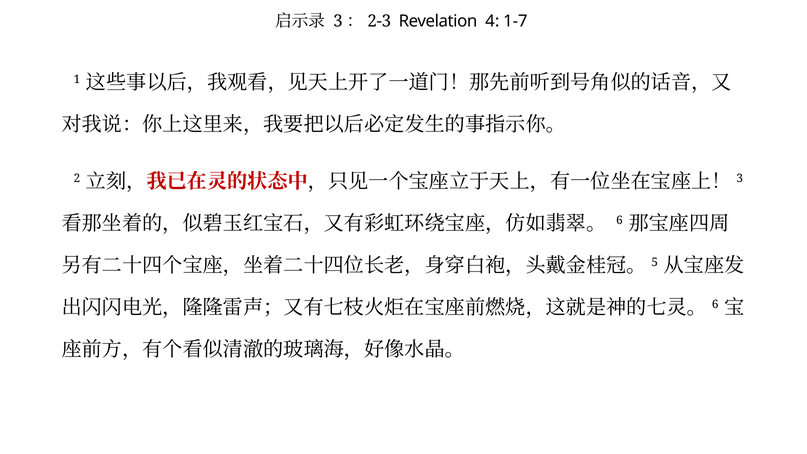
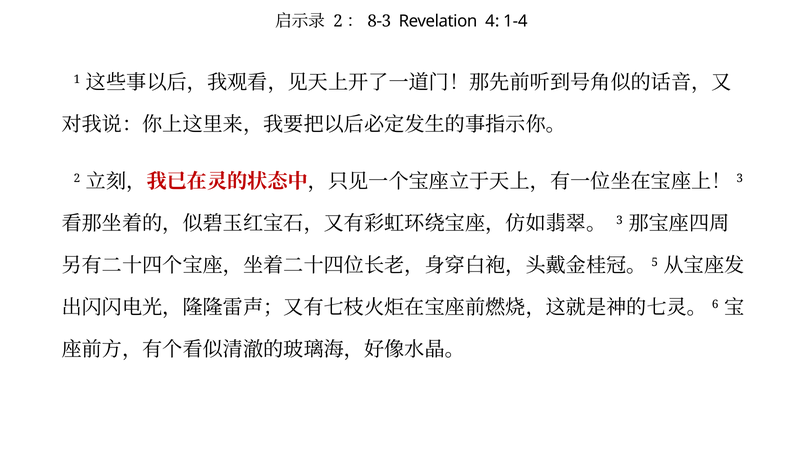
3 at (338, 21): 3 -> 2
2-3: 2-3 -> 8-3
1-7: 1-7 -> 1-4
6: 6 -> 3
